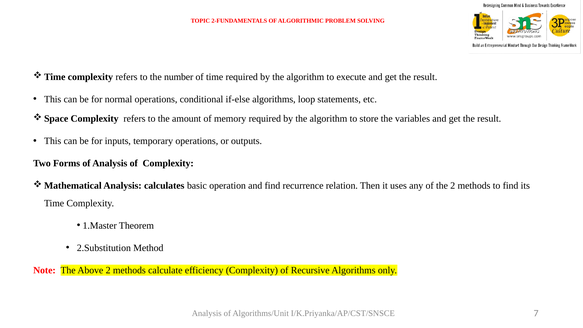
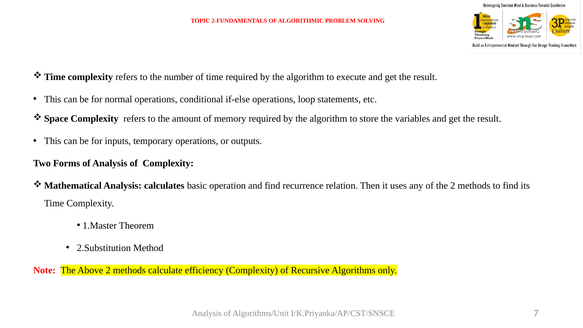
if-else algorithms: algorithms -> operations
